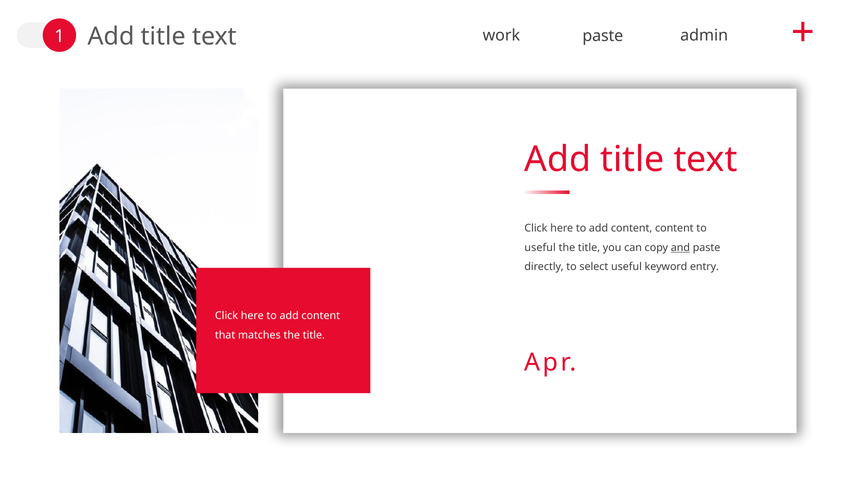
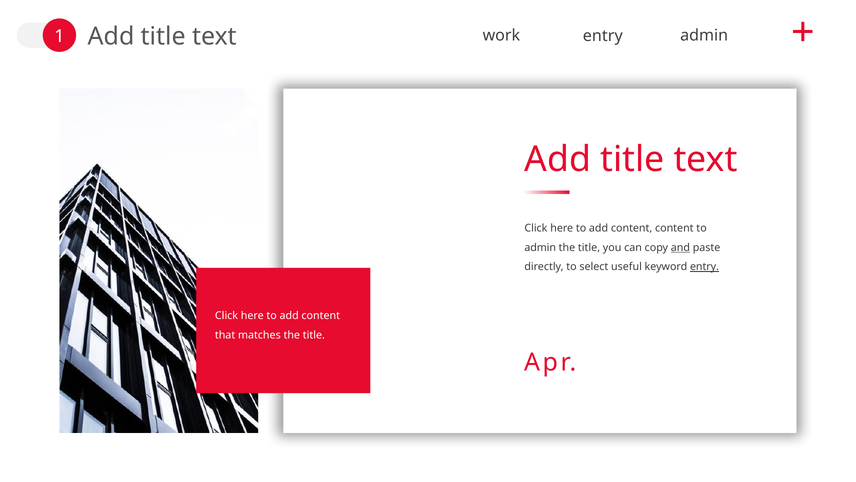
work paste: paste -> entry
useful at (540, 247): useful -> admin
entry at (704, 267) underline: none -> present
